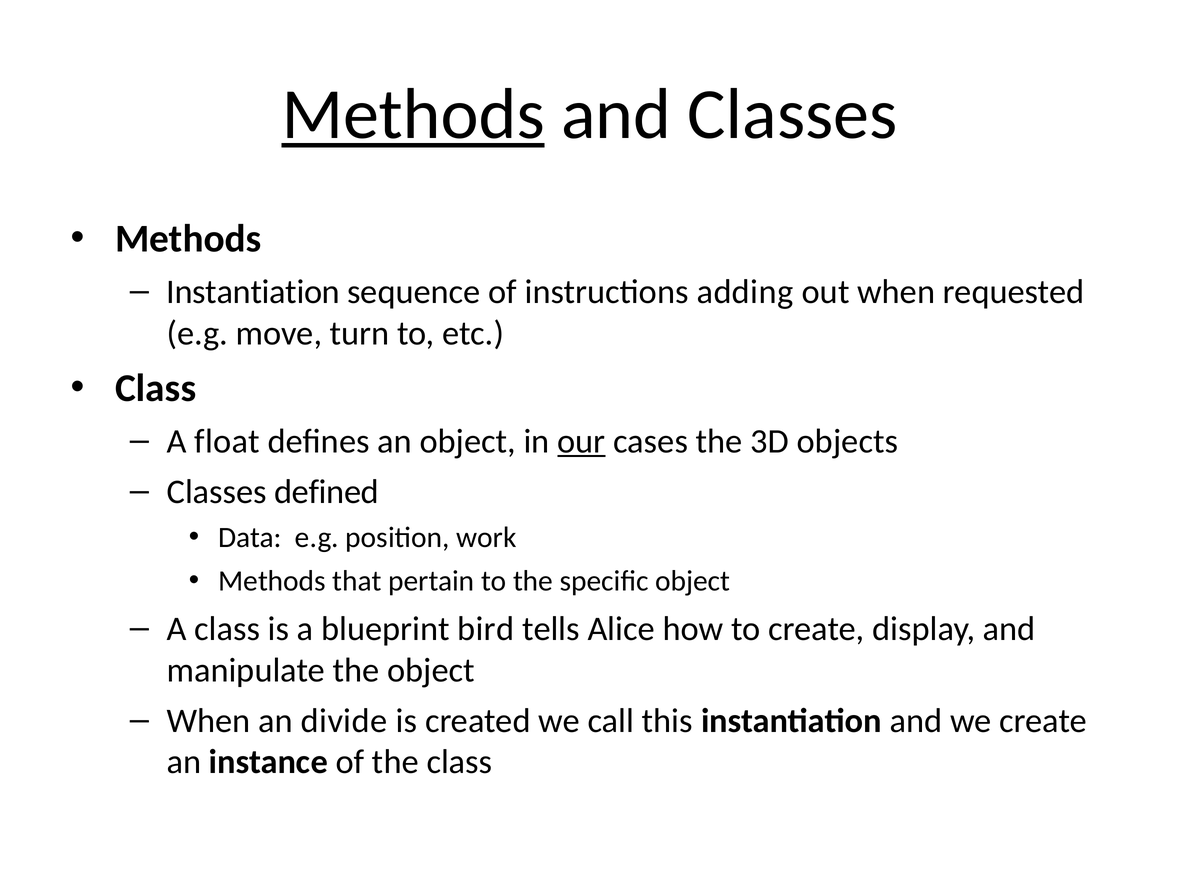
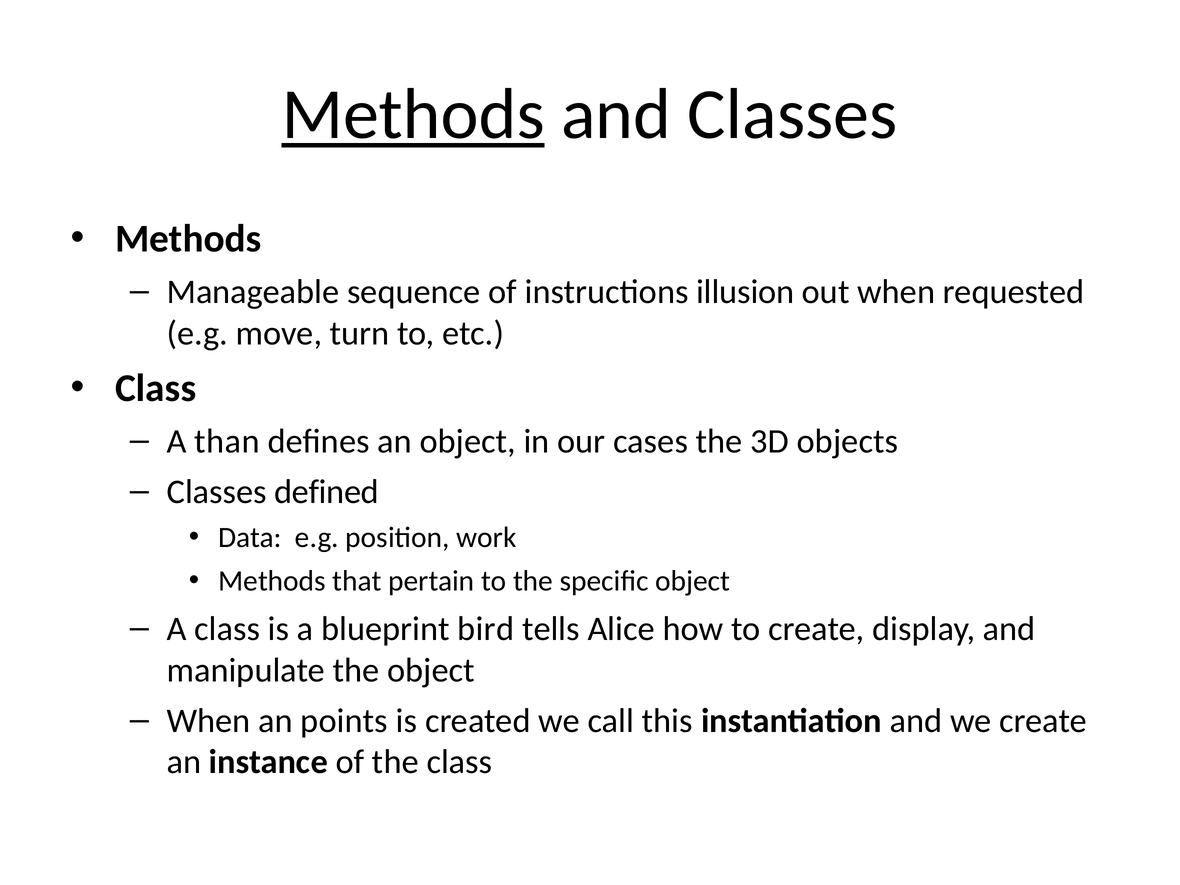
Instantiation at (253, 292): Instantiation -> Manageable
adding: adding -> illusion
float: float -> than
our underline: present -> none
divide: divide -> points
